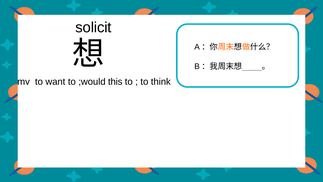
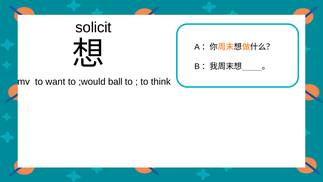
this: this -> ball
